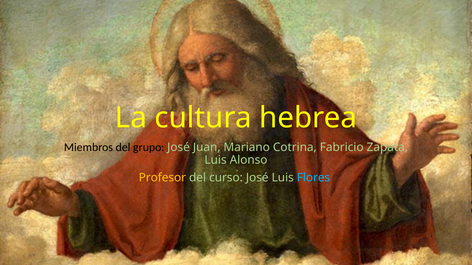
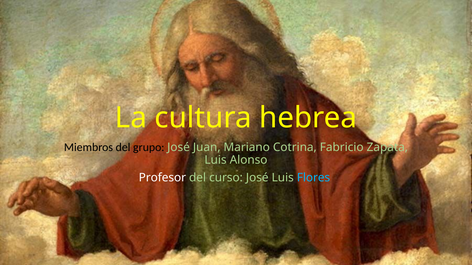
Profesor colour: yellow -> white
